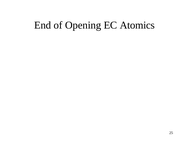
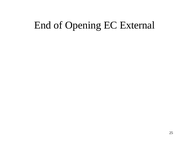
Atomics: Atomics -> External
